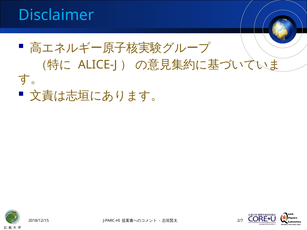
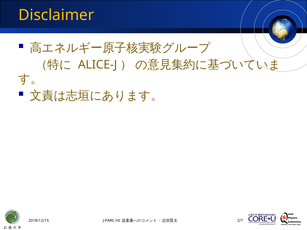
Disclaimer colour: light blue -> yellow
